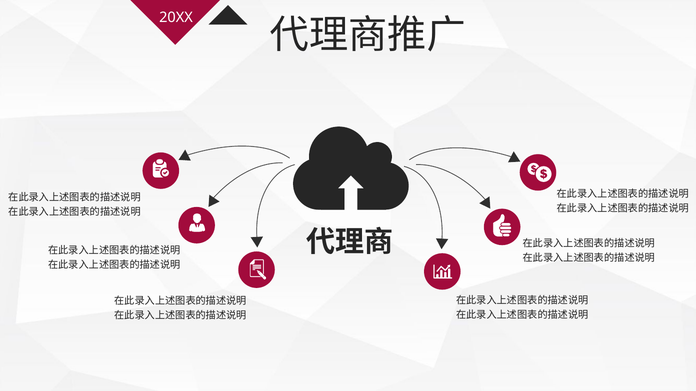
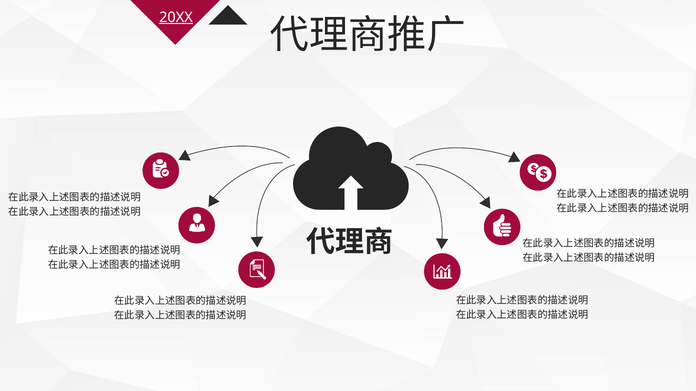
20XX underline: none -> present
